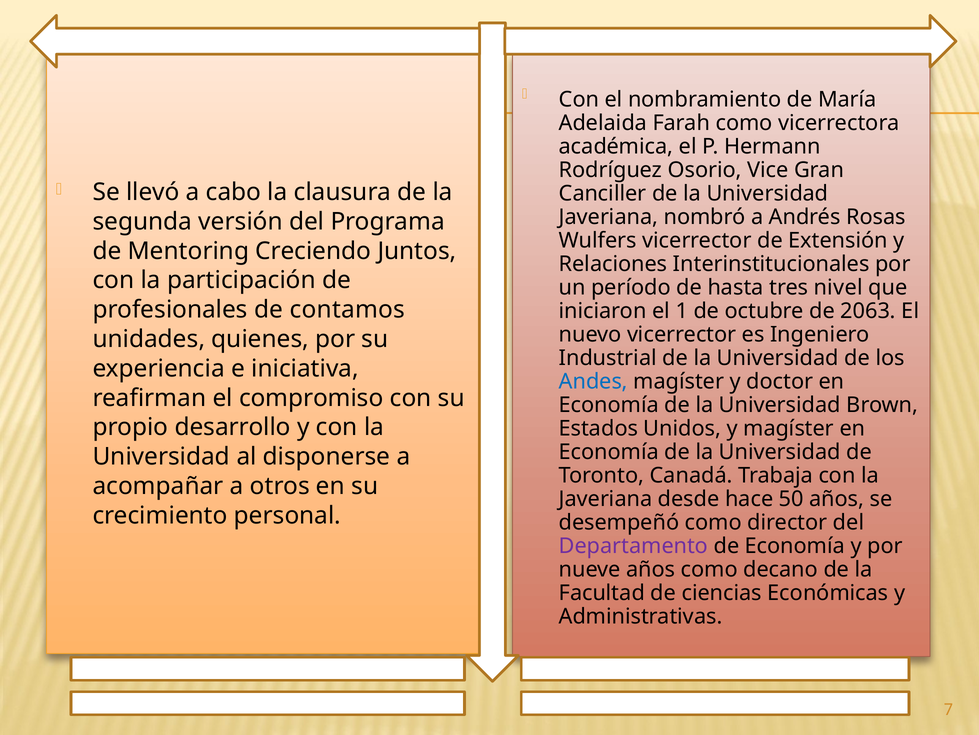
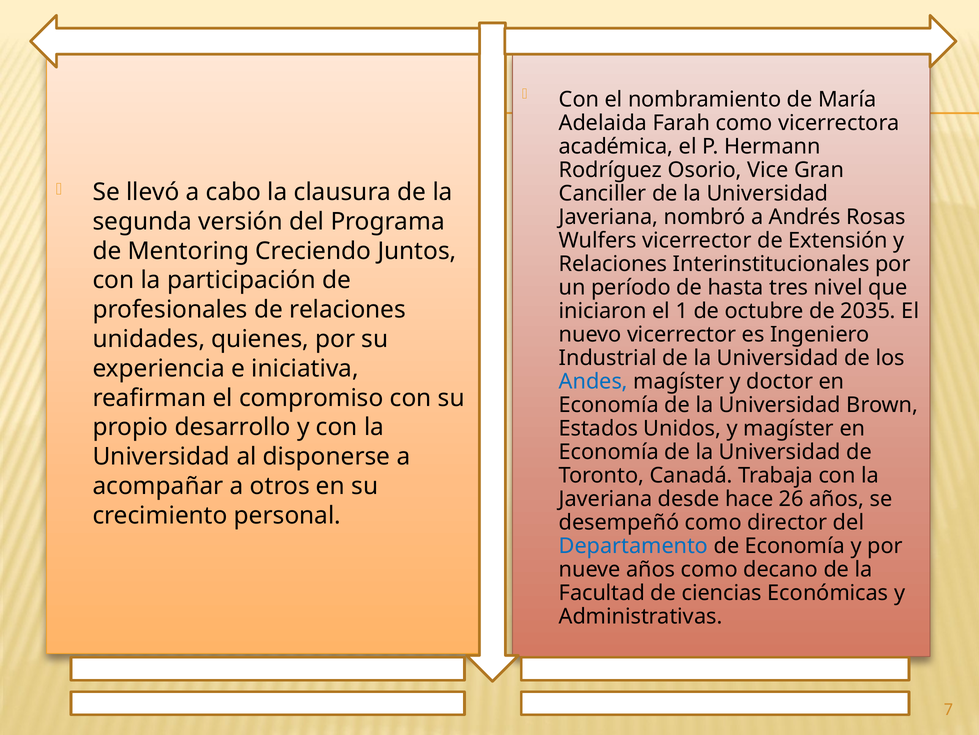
de contamos: contamos -> relaciones
2063: 2063 -> 2035
50: 50 -> 26
Departamento colour: purple -> blue
